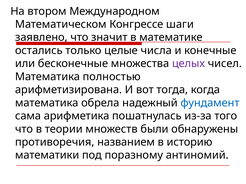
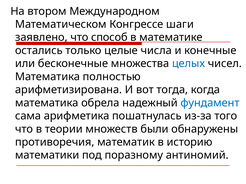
значит: значит -> способ
целых colour: purple -> blue
названием: названием -> математик
